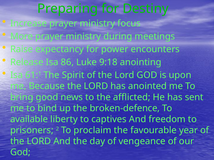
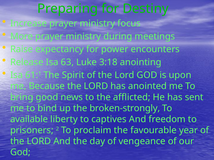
86: 86 -> 63
9:18: 9:18 -> 3:18
broken-defence: broken-defence -> broken-strongly
